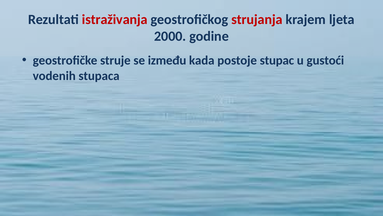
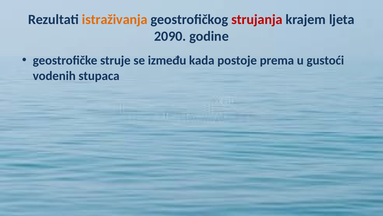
istraživanja colour: red -> orange
2000: 2000 -> 2090
stupac: stupac -> prema
